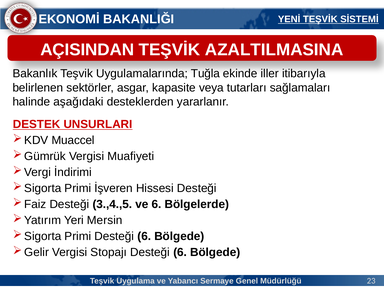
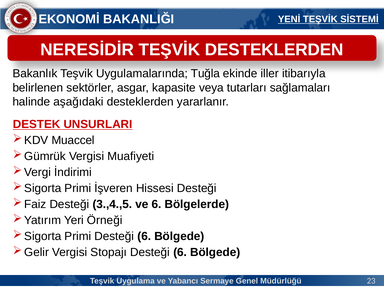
AÇISINDAN: AÇISINDAN -> NERESİDİR
TEŞVİK AZALTILMASINA: AZALTILMASINA -> DESTEKLERDEN
Mersin: Mersin -> Örneği
